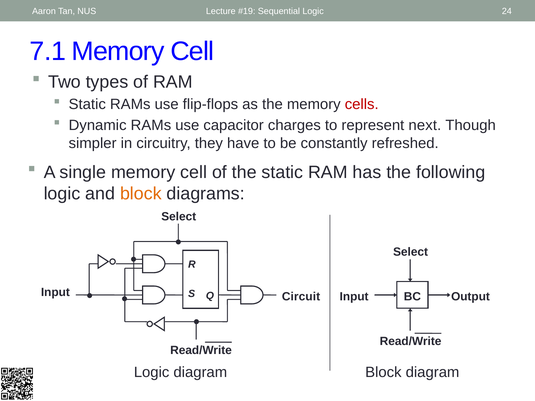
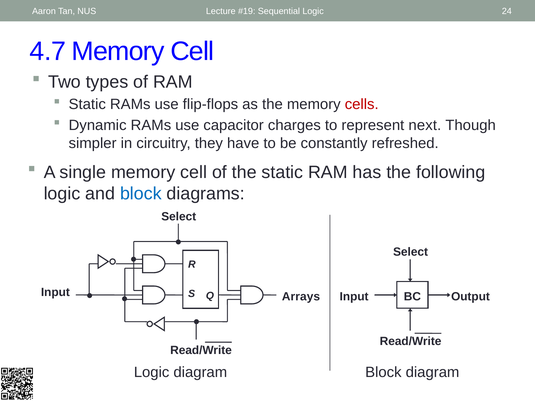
7.1: 7.1 -> 4.7
block at (141, 194) colour: orange -> blue
Circuit: Circuit -> Arrays
